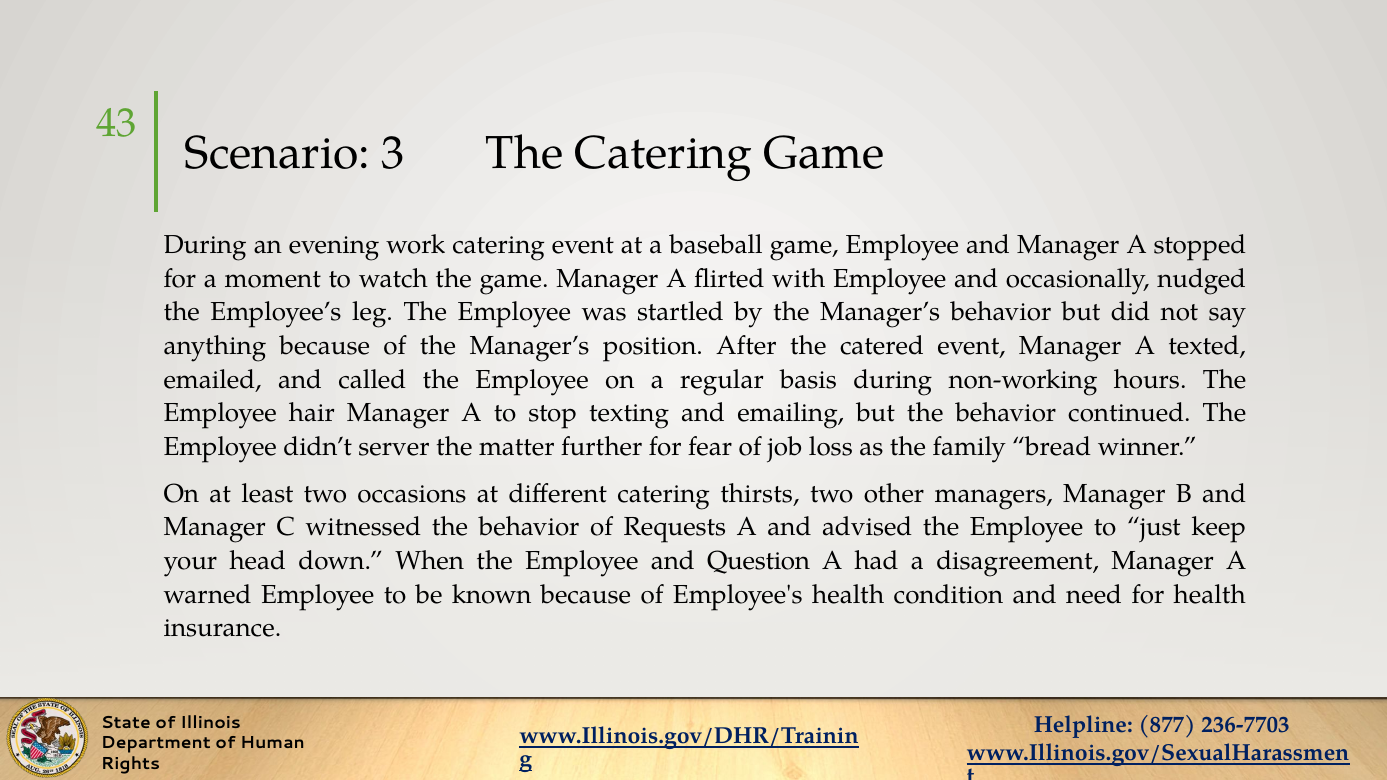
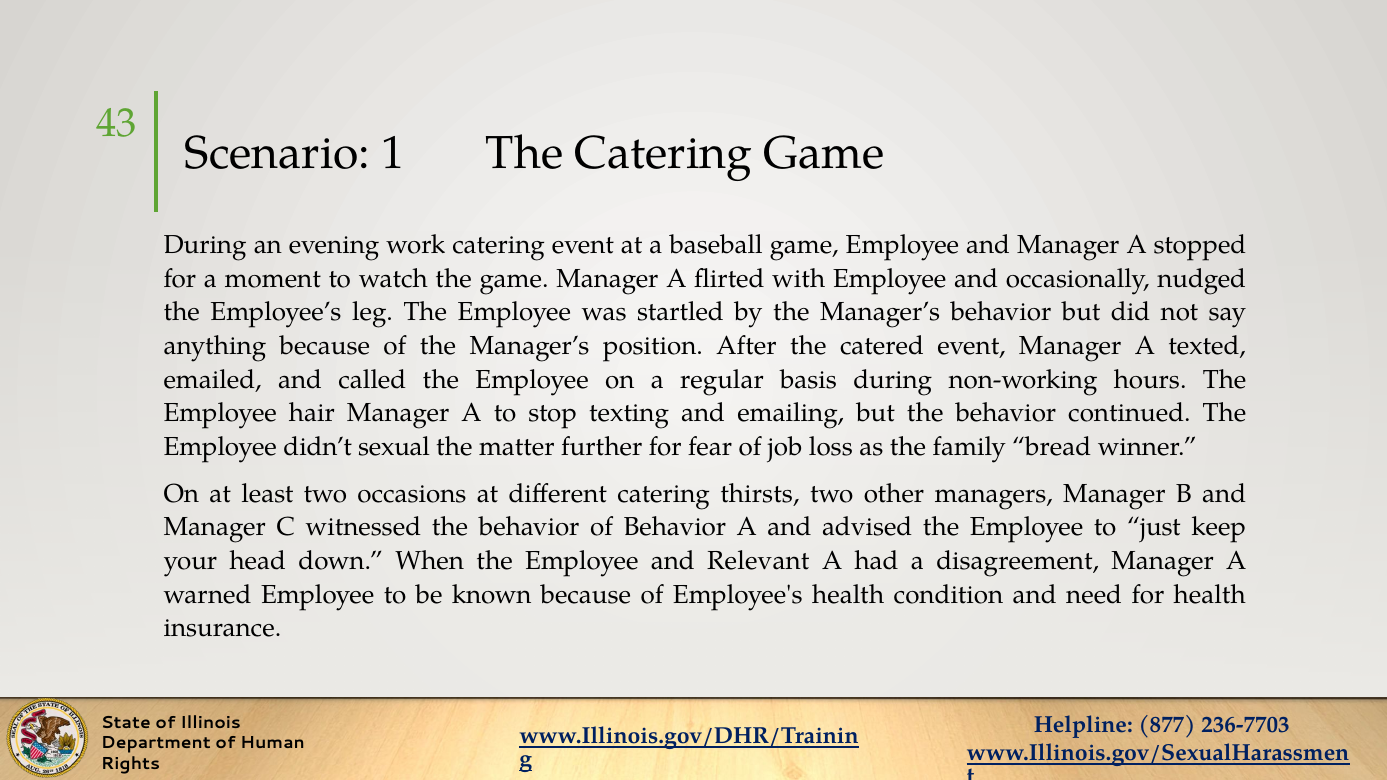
3: 3 -> 1
server: server -> sexual
of Requests: Requests -> Behavior
Question: Question -> Relevant
